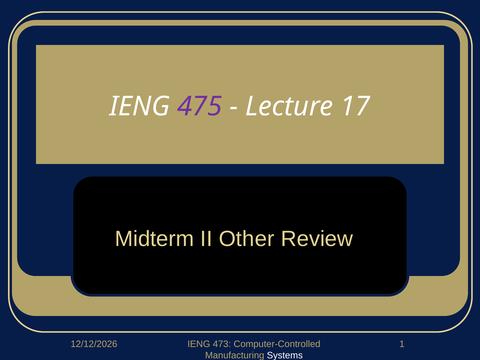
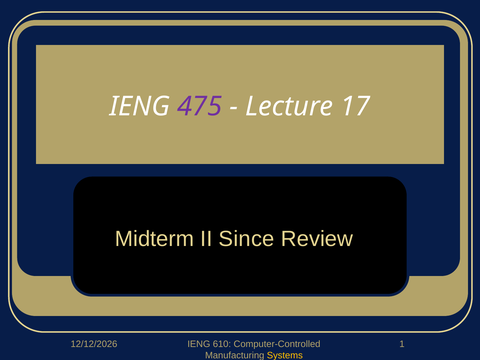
Other: Other -> Since
473: 473 -> 610
Systems colour: white -> yellow
